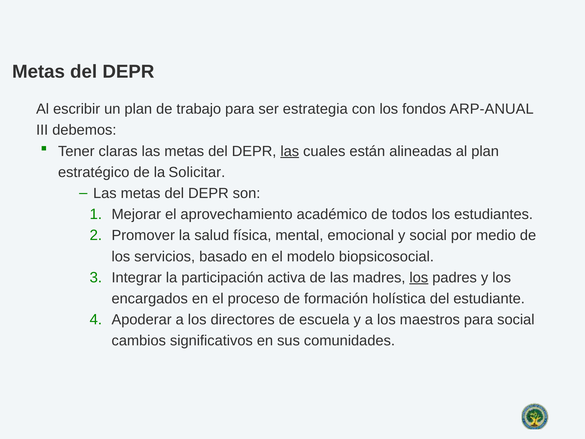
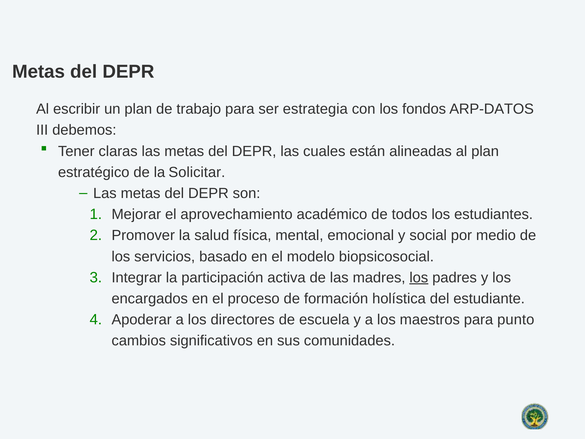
ARP-ANUAL: ARP-ANUAL -> ARP-DATOS
las at (290, 151) underline: present -> none
para social: social -> punto
